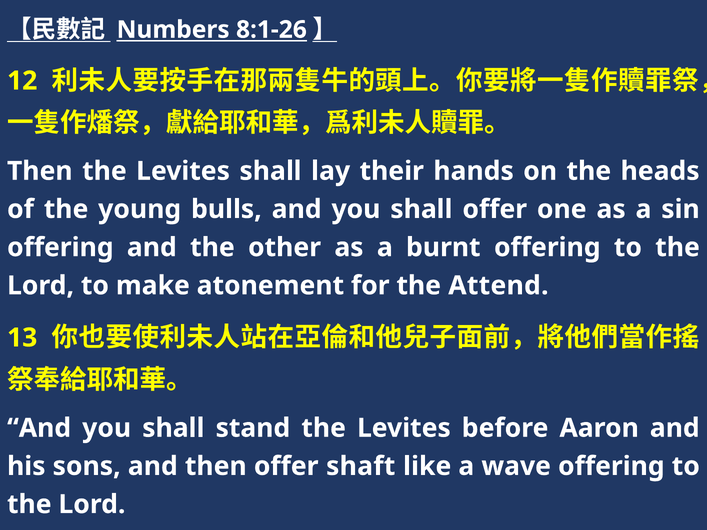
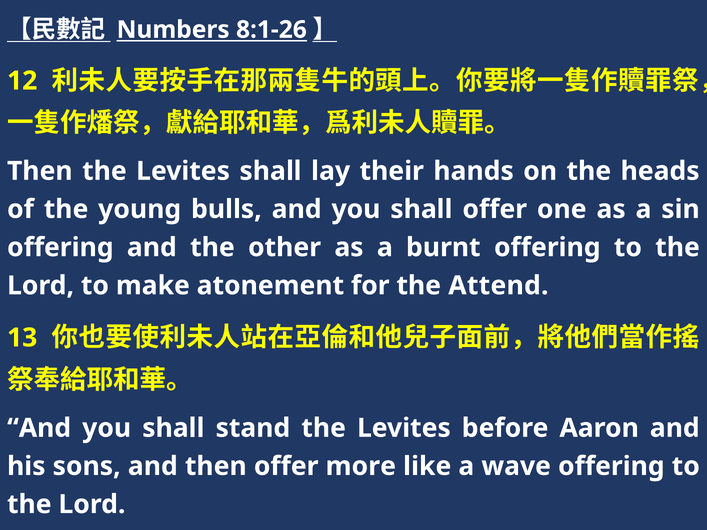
shaft: shaft -> more
